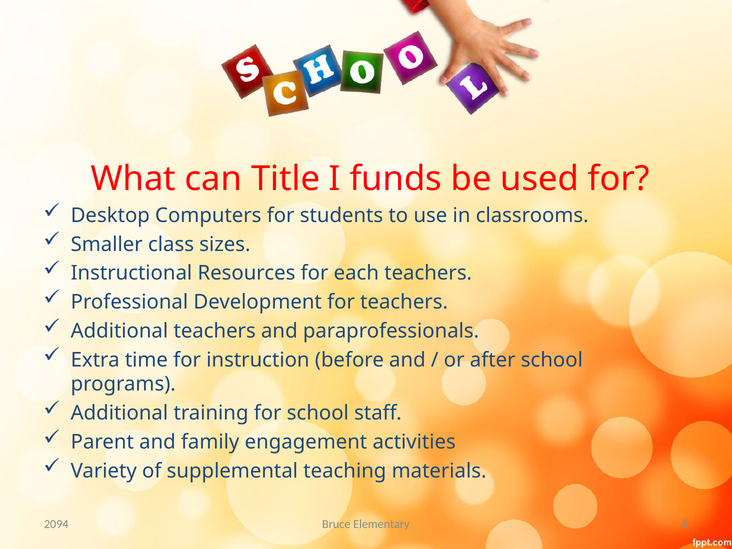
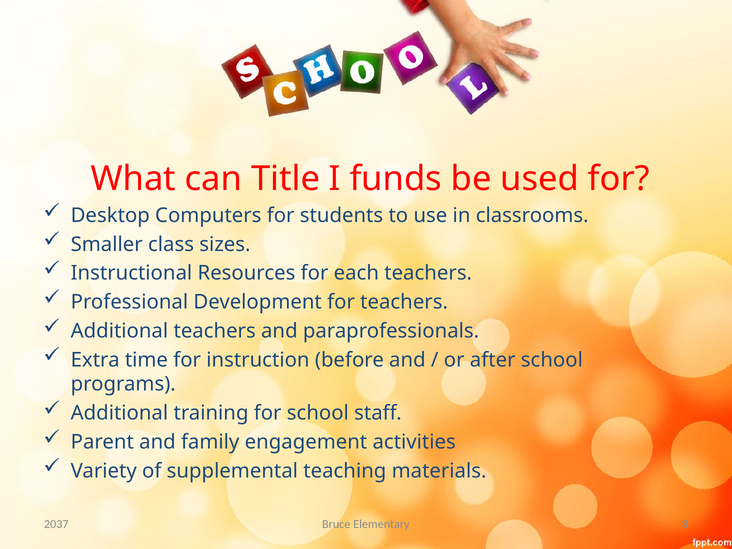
2094: 2094 -> 2037
